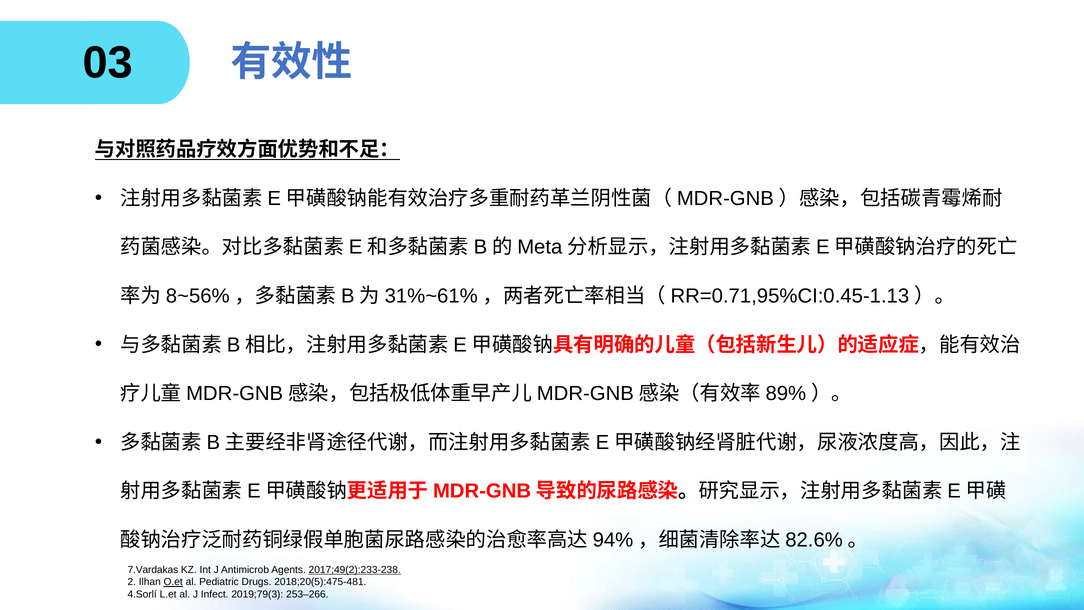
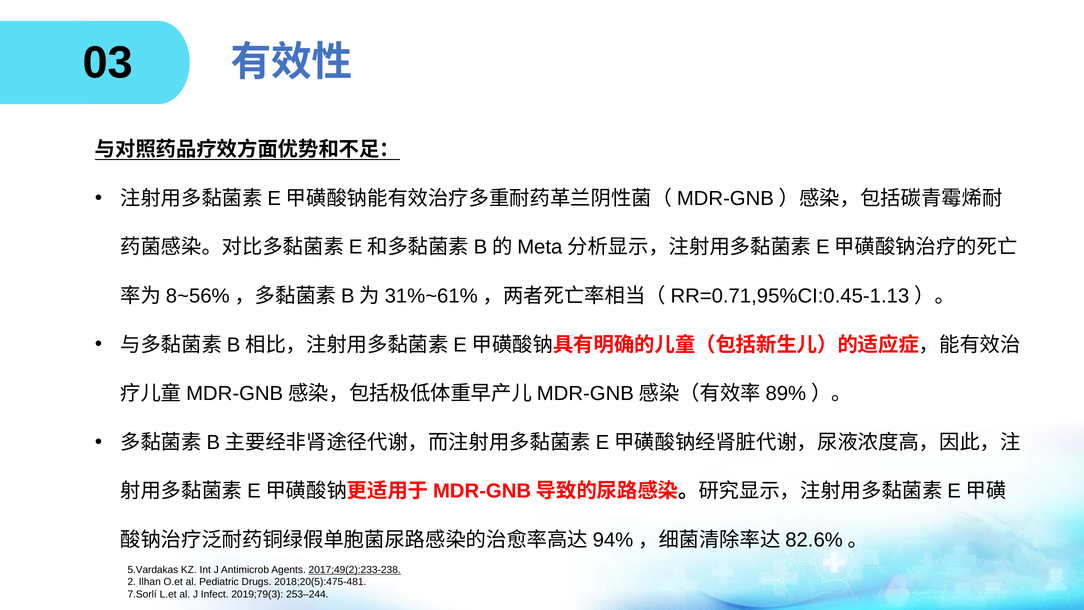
7.Vardakas: 7.Vardakas -> 5.Vardakas
O.et underline: present -> none
4.Sorlí: 4.Sorlí -> 7.Sorlí
253–266: 253–266 -> 253–244
